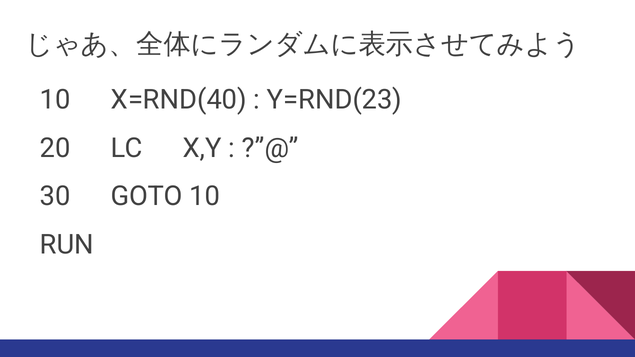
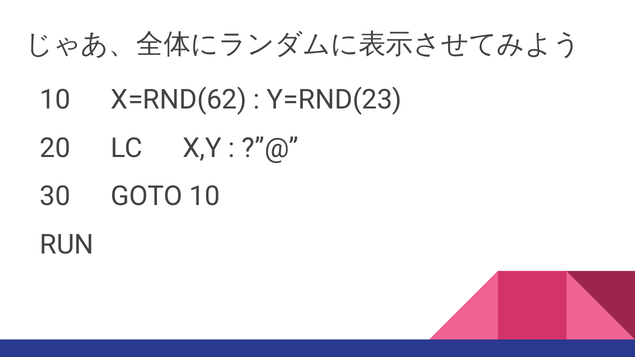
X=RND(40: X=RND(40 -> X=RND(62
